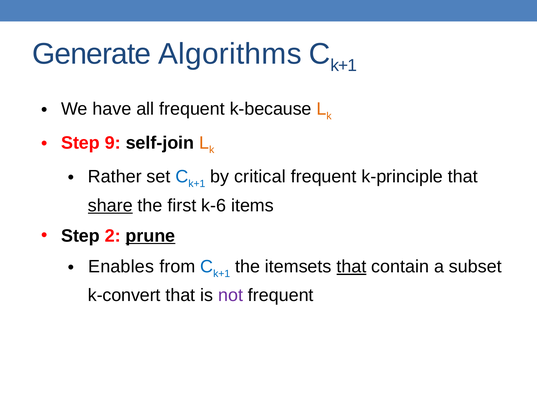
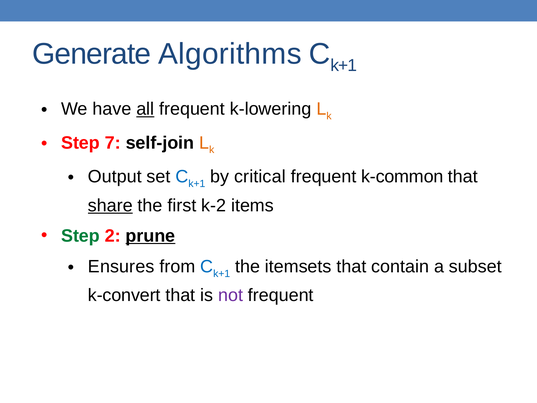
all underline: none -> present
k-because: k-because -> k-lowering
9: 9 -> 7
Rather: Rather -> Output
k-principle: k-principle -> k-common
k-6: k-6 -> k-2
Step at (80, 236) colour: black -> green
Enables: Enables -> Ensures
that at (351, 266) underline: present -> none
